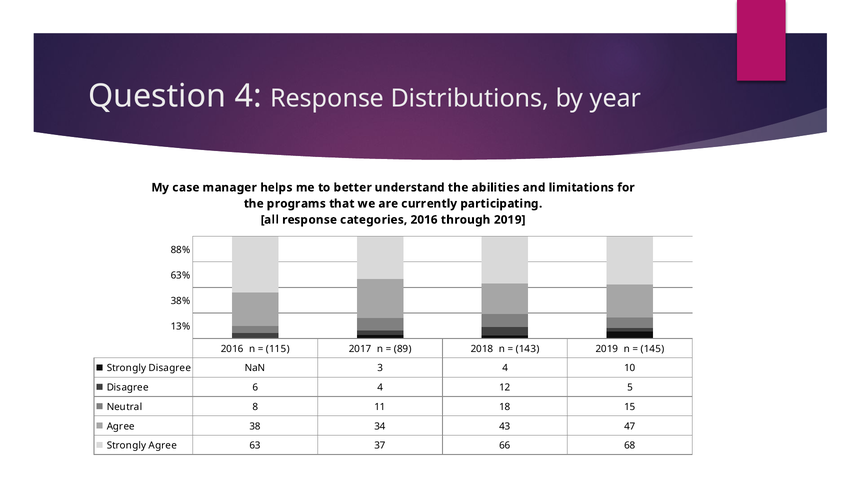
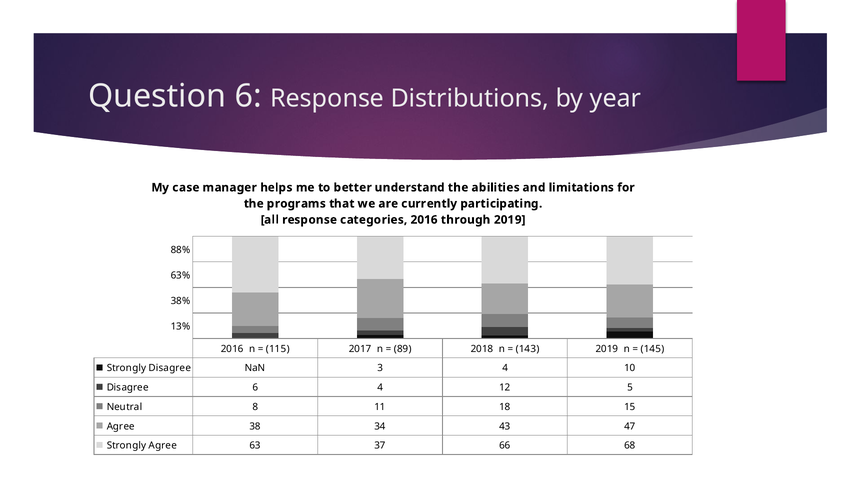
Question 4: 4 -> 6
